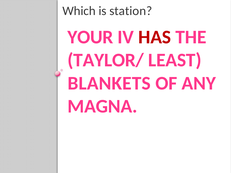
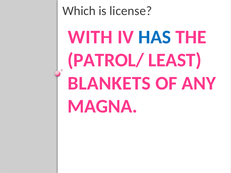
station: station -> license
YOUR: YOUR -> WITH
HAS colour: red -> blue
TAYLOR/: TAYLOR/ -> PATROL/
